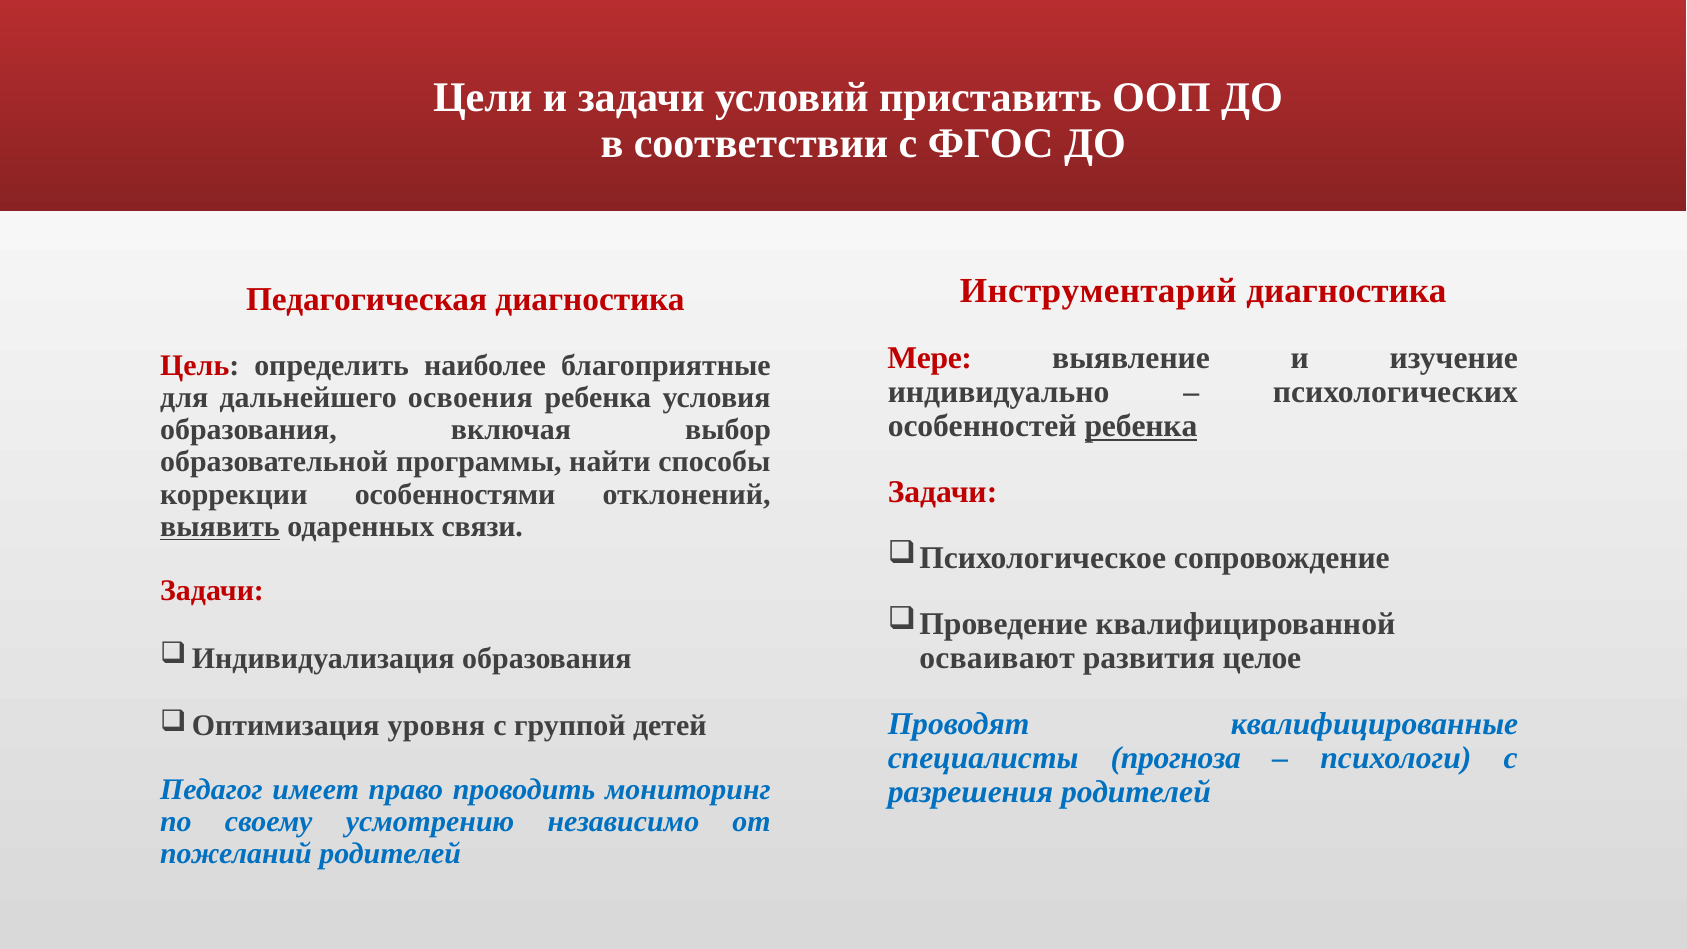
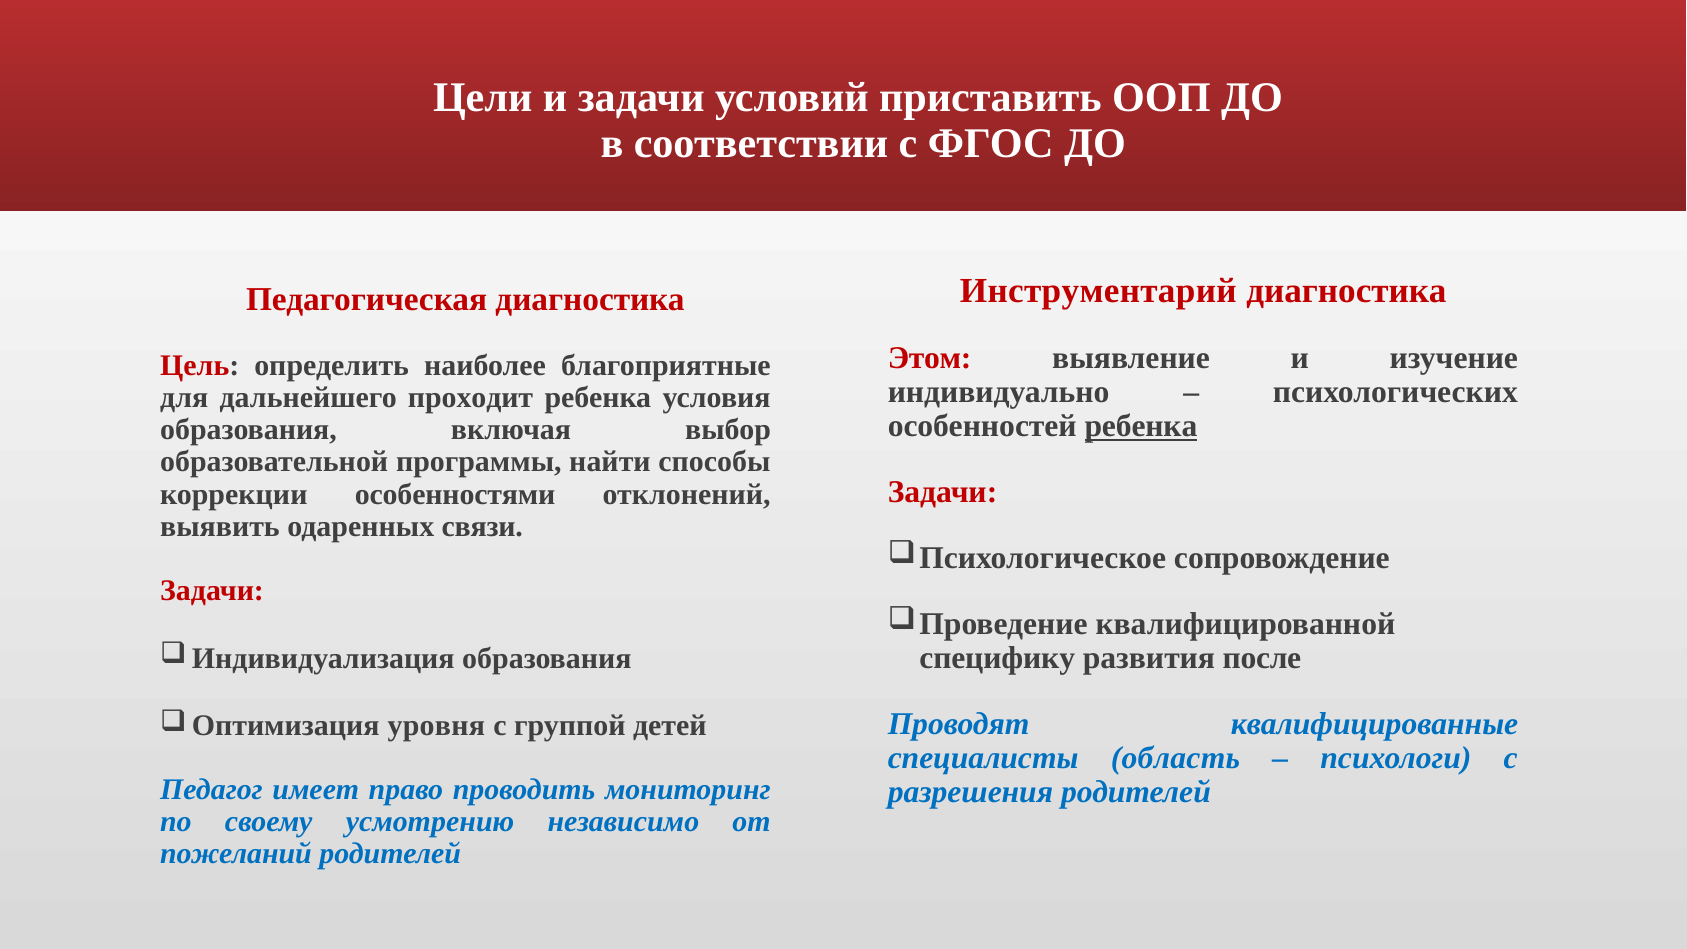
Мере: Мере -> Этом
освоения: освоения -> проходит
выявить underline: present -> none
осваивают: осваивают -> специфику
целое: целое -> после
прогноза: прогноза -> область
